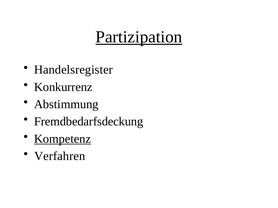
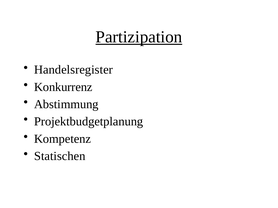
Fremdbedarfsdeckung: Fremdbedarfsdeckung -> Projektbudgetplanung
Kompetenz underline: present -> none
Verfahren: Verfahren -> Statischen
